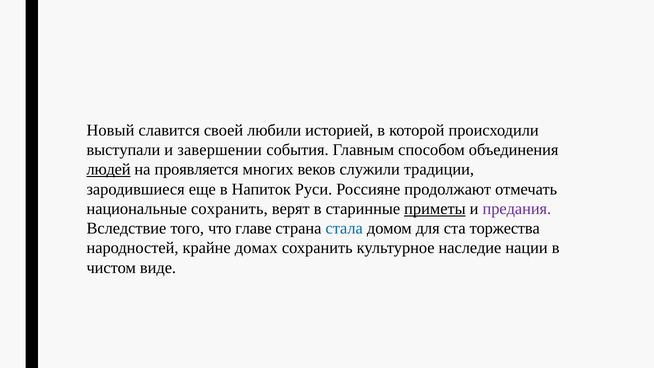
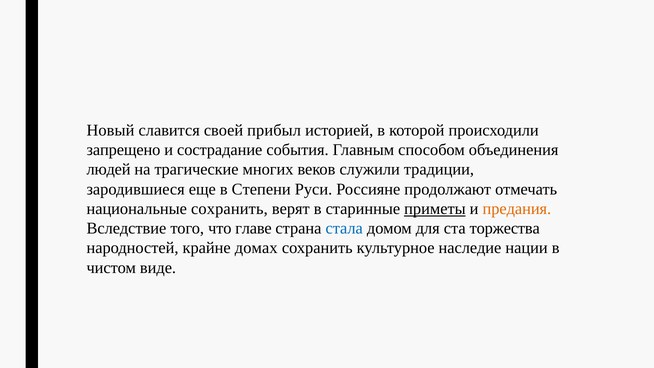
любили: любили -> прибыл
выступали: выступали -> запрещено
завершении: завершении -> сострадание
людей underline: present -> none
проявляется: проявляется -> трагические
Напиток: Напиток -> Степени
предания colour: purple -> orange
